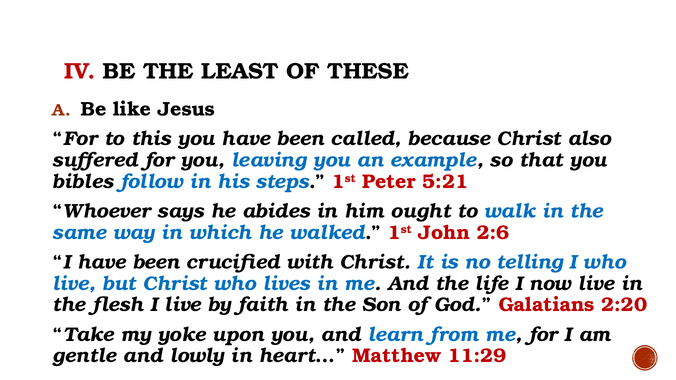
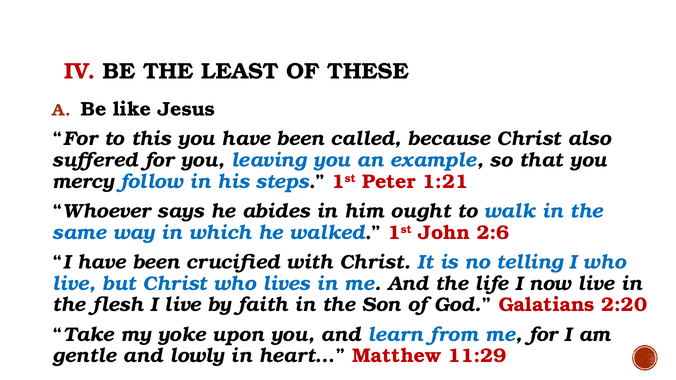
bibles: bibles -> mercy
5:21: 5:21 -> 1:21
